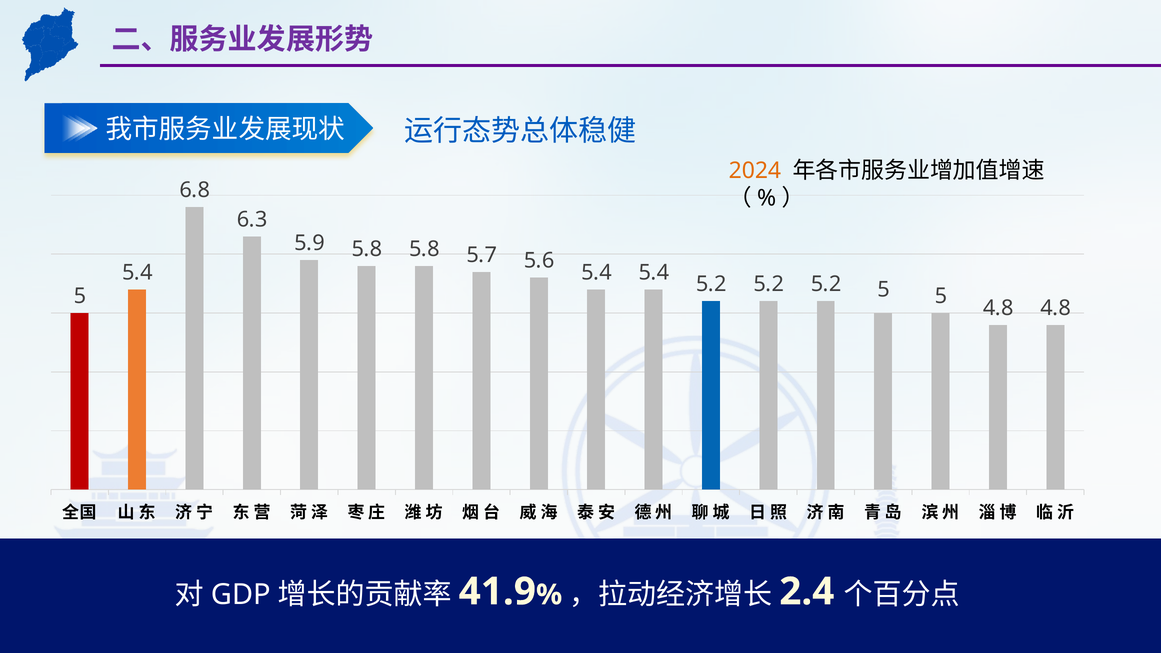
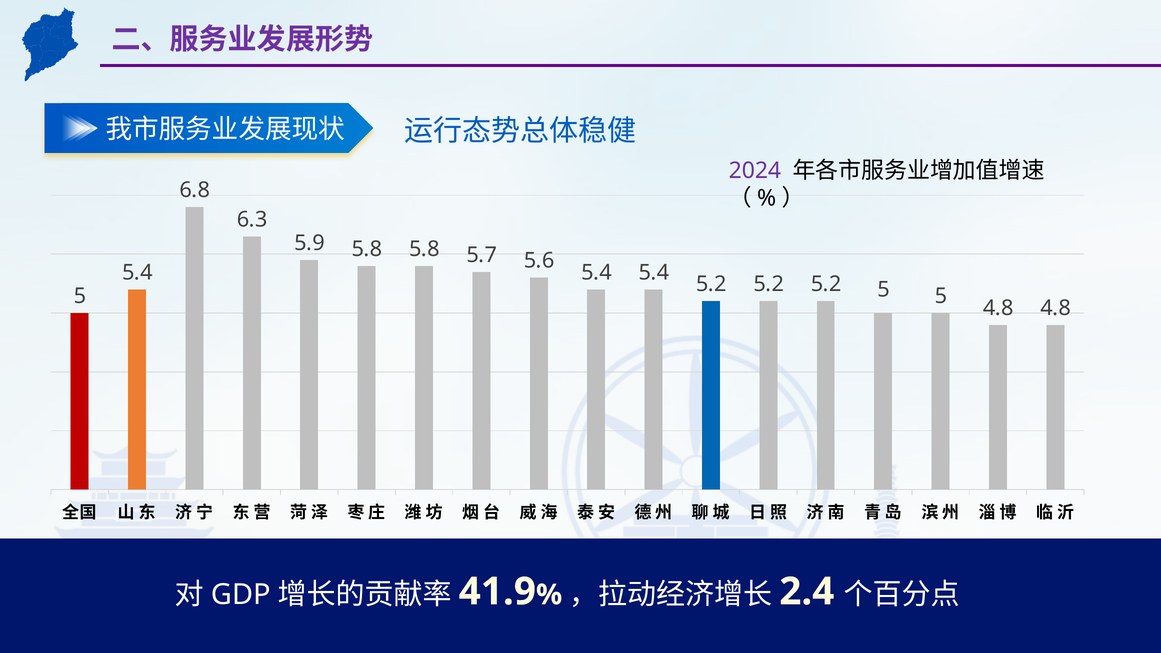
2024 colour: orange -> purple
